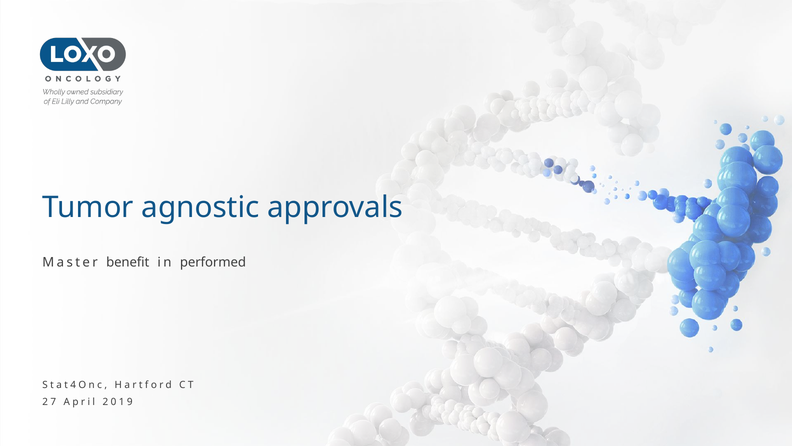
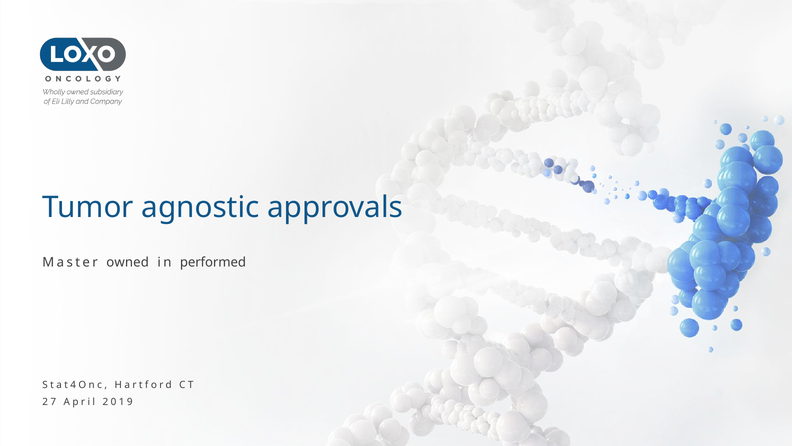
benefit: benefit -> owned
